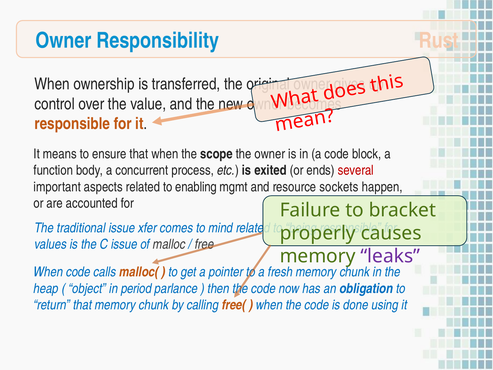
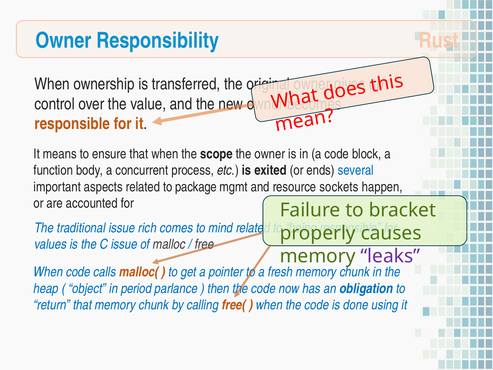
several colour: red -> blue
enabling: enabling -> package
xfer: xfer -> rich
